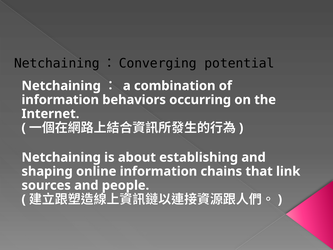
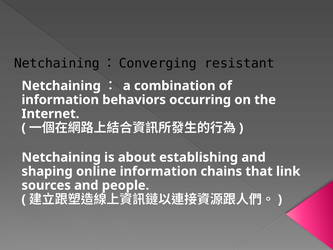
potential: potential -> resistant
